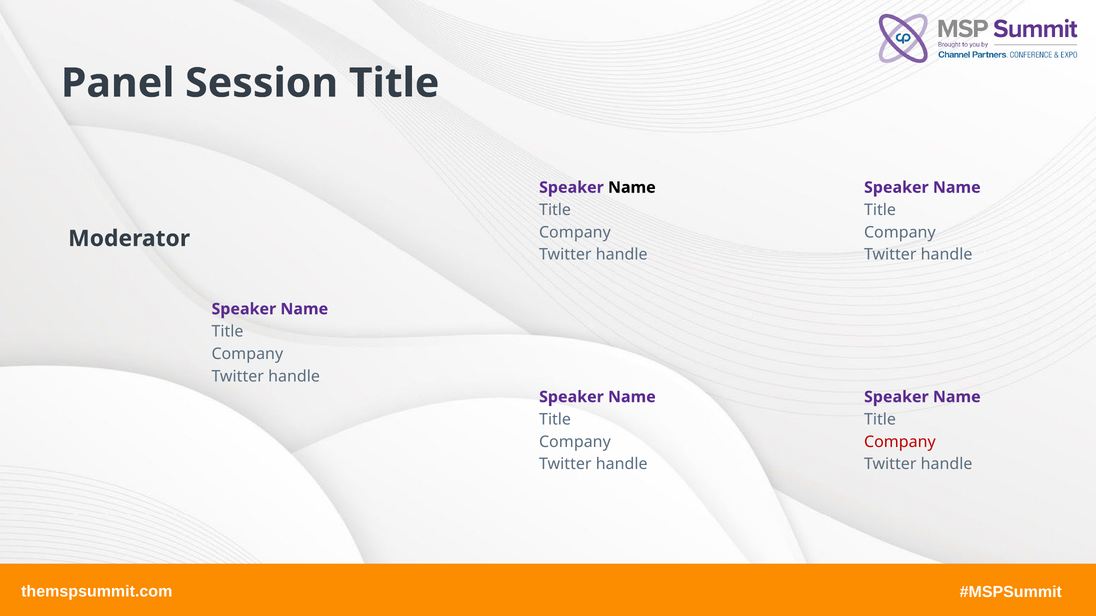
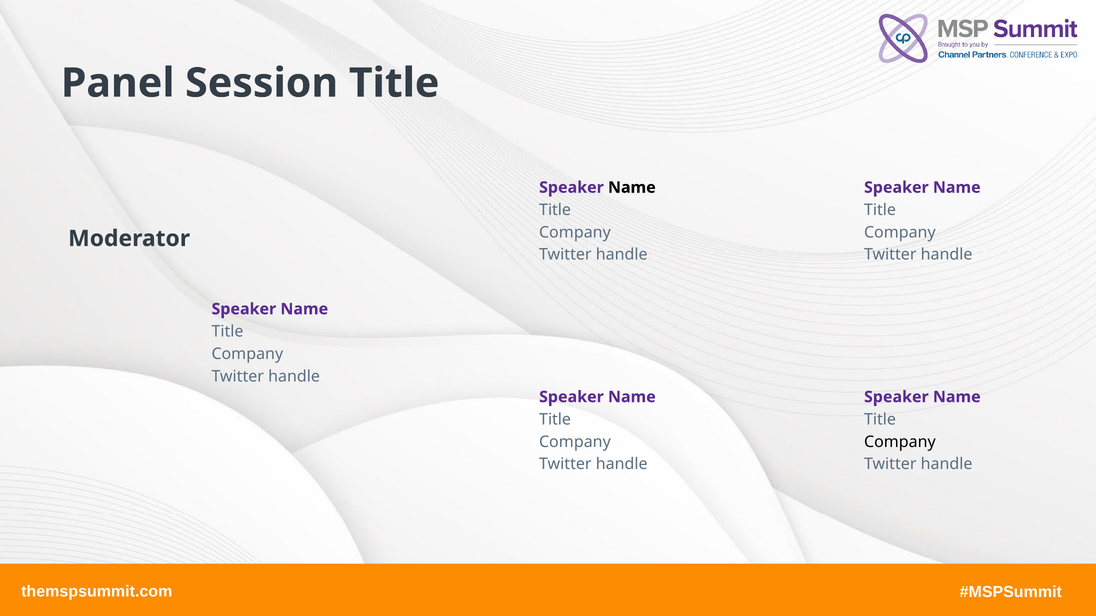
Company at (900, 442) colour: red -> black
